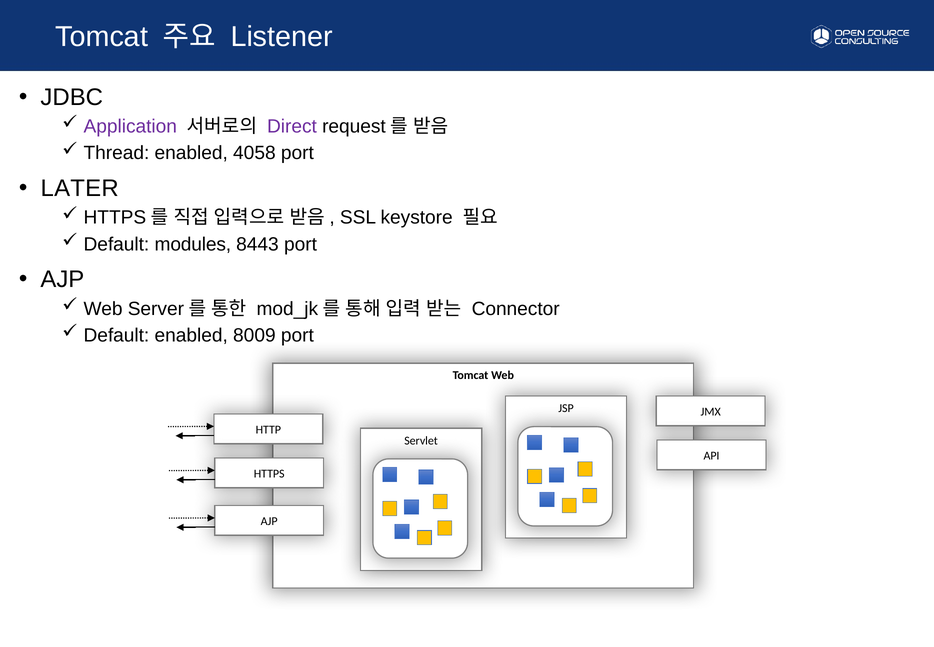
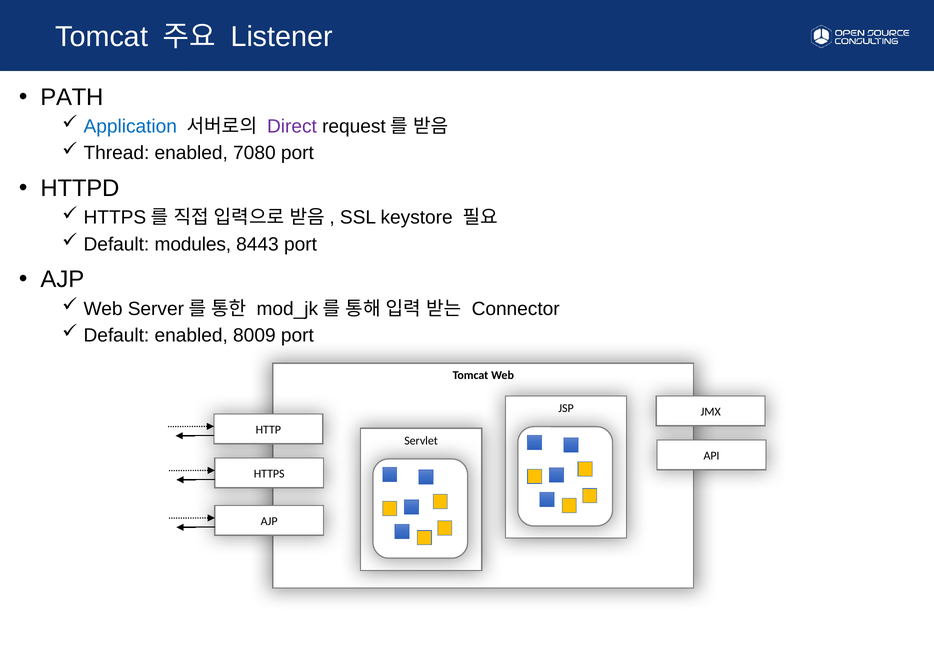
JDBC: JDBC -> PATH
Application colour: purple -> blue
4058: 4058 -> 7080
LATER: LATER -> HTTPD
